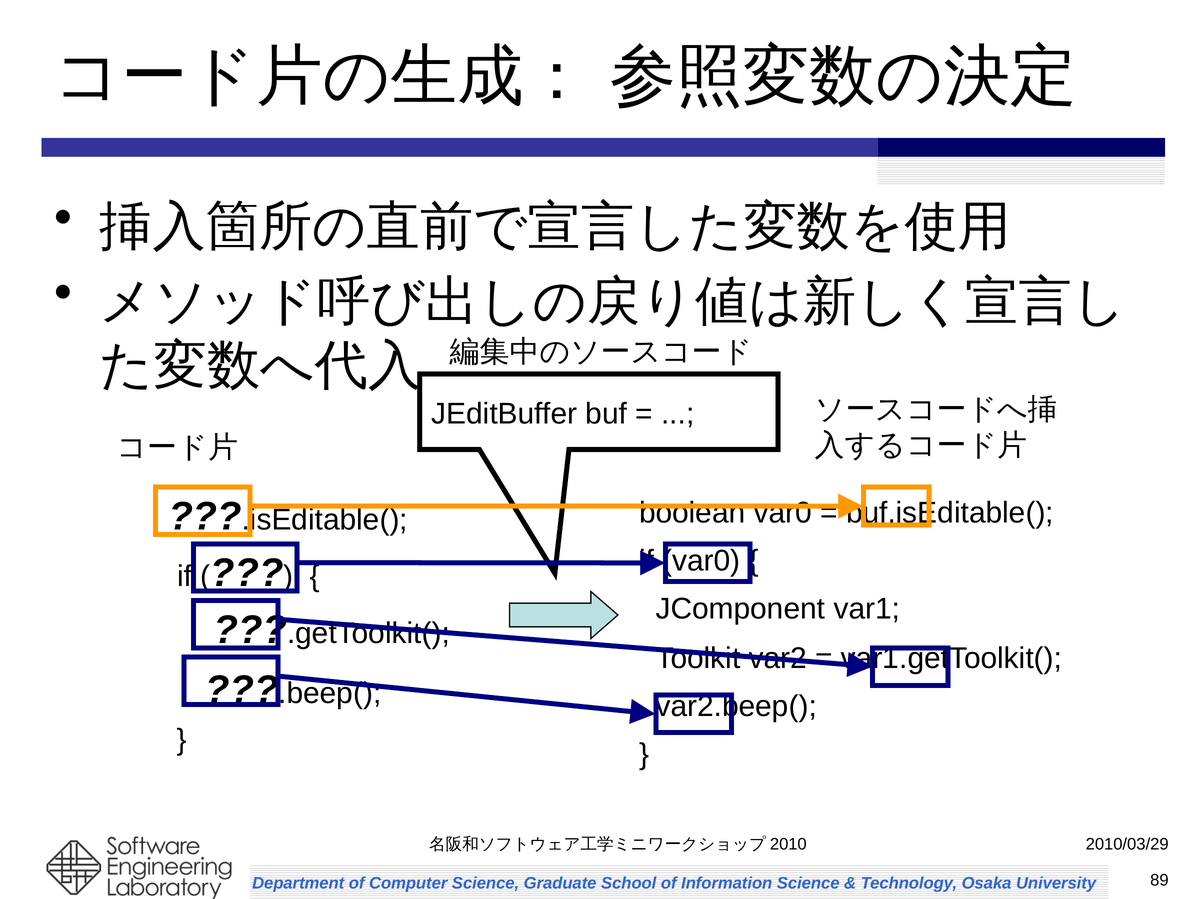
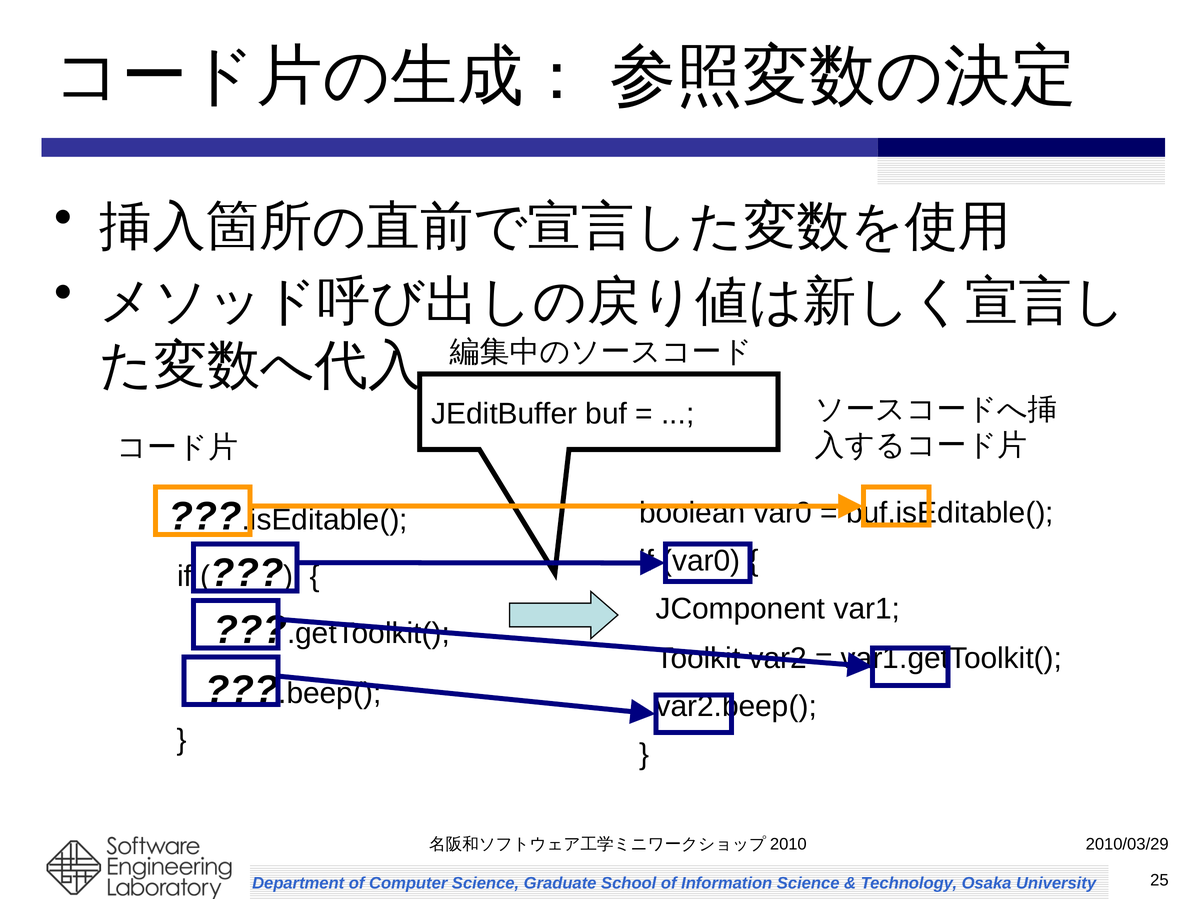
89: 89 -> 25
